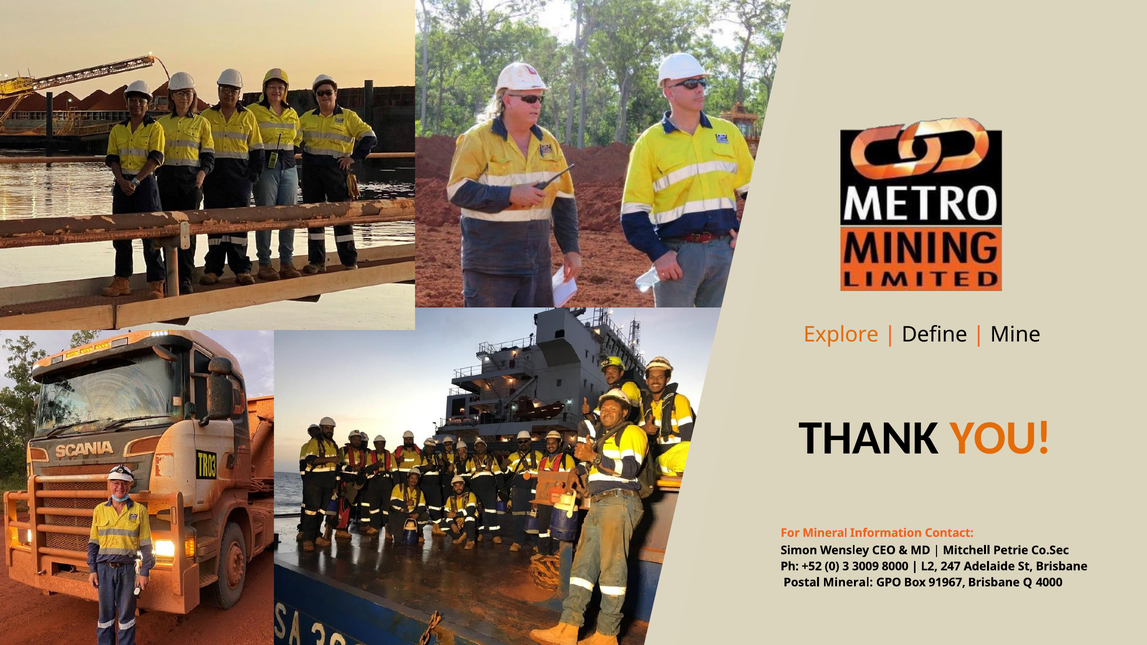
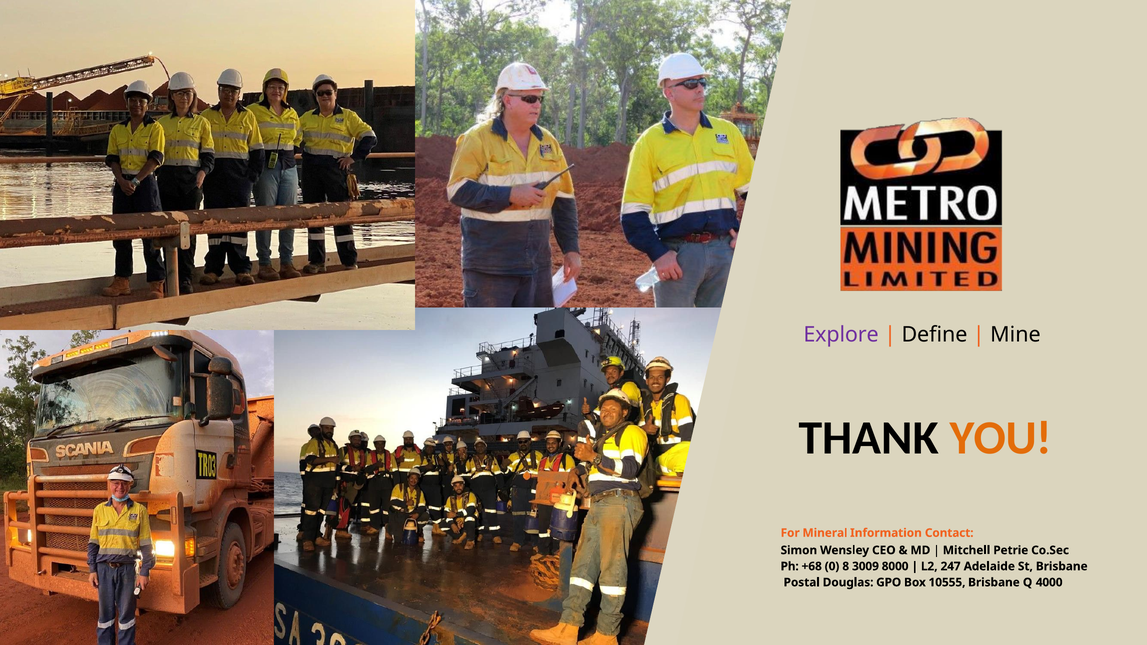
Explore colour: orange -> purple
+52: +52 -> +68
3: 3 -> 8
Postal Mineral: Mineral -> Douglas
91967: 91967 -> 10555
